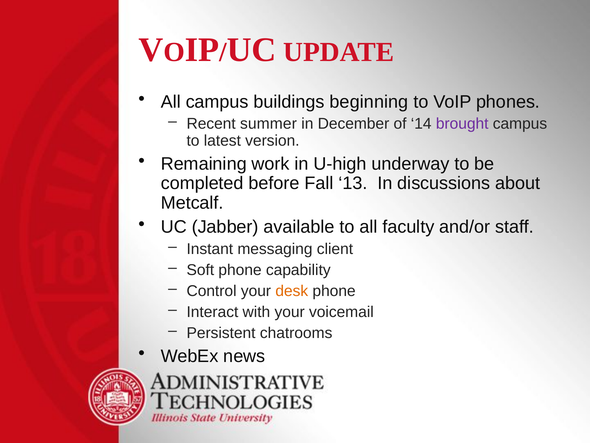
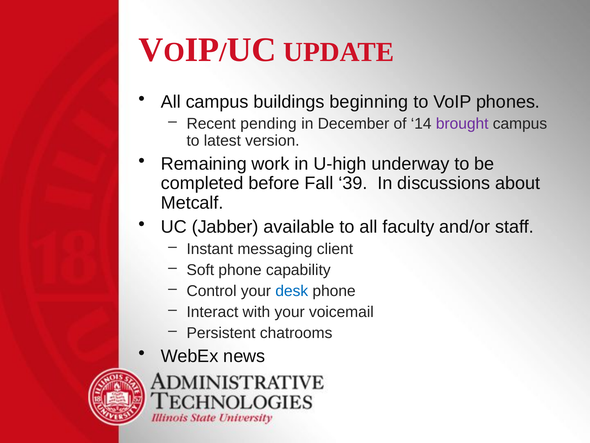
summer: summer -> pending
13: 13 -> 39
desk colour: orange -> blue
